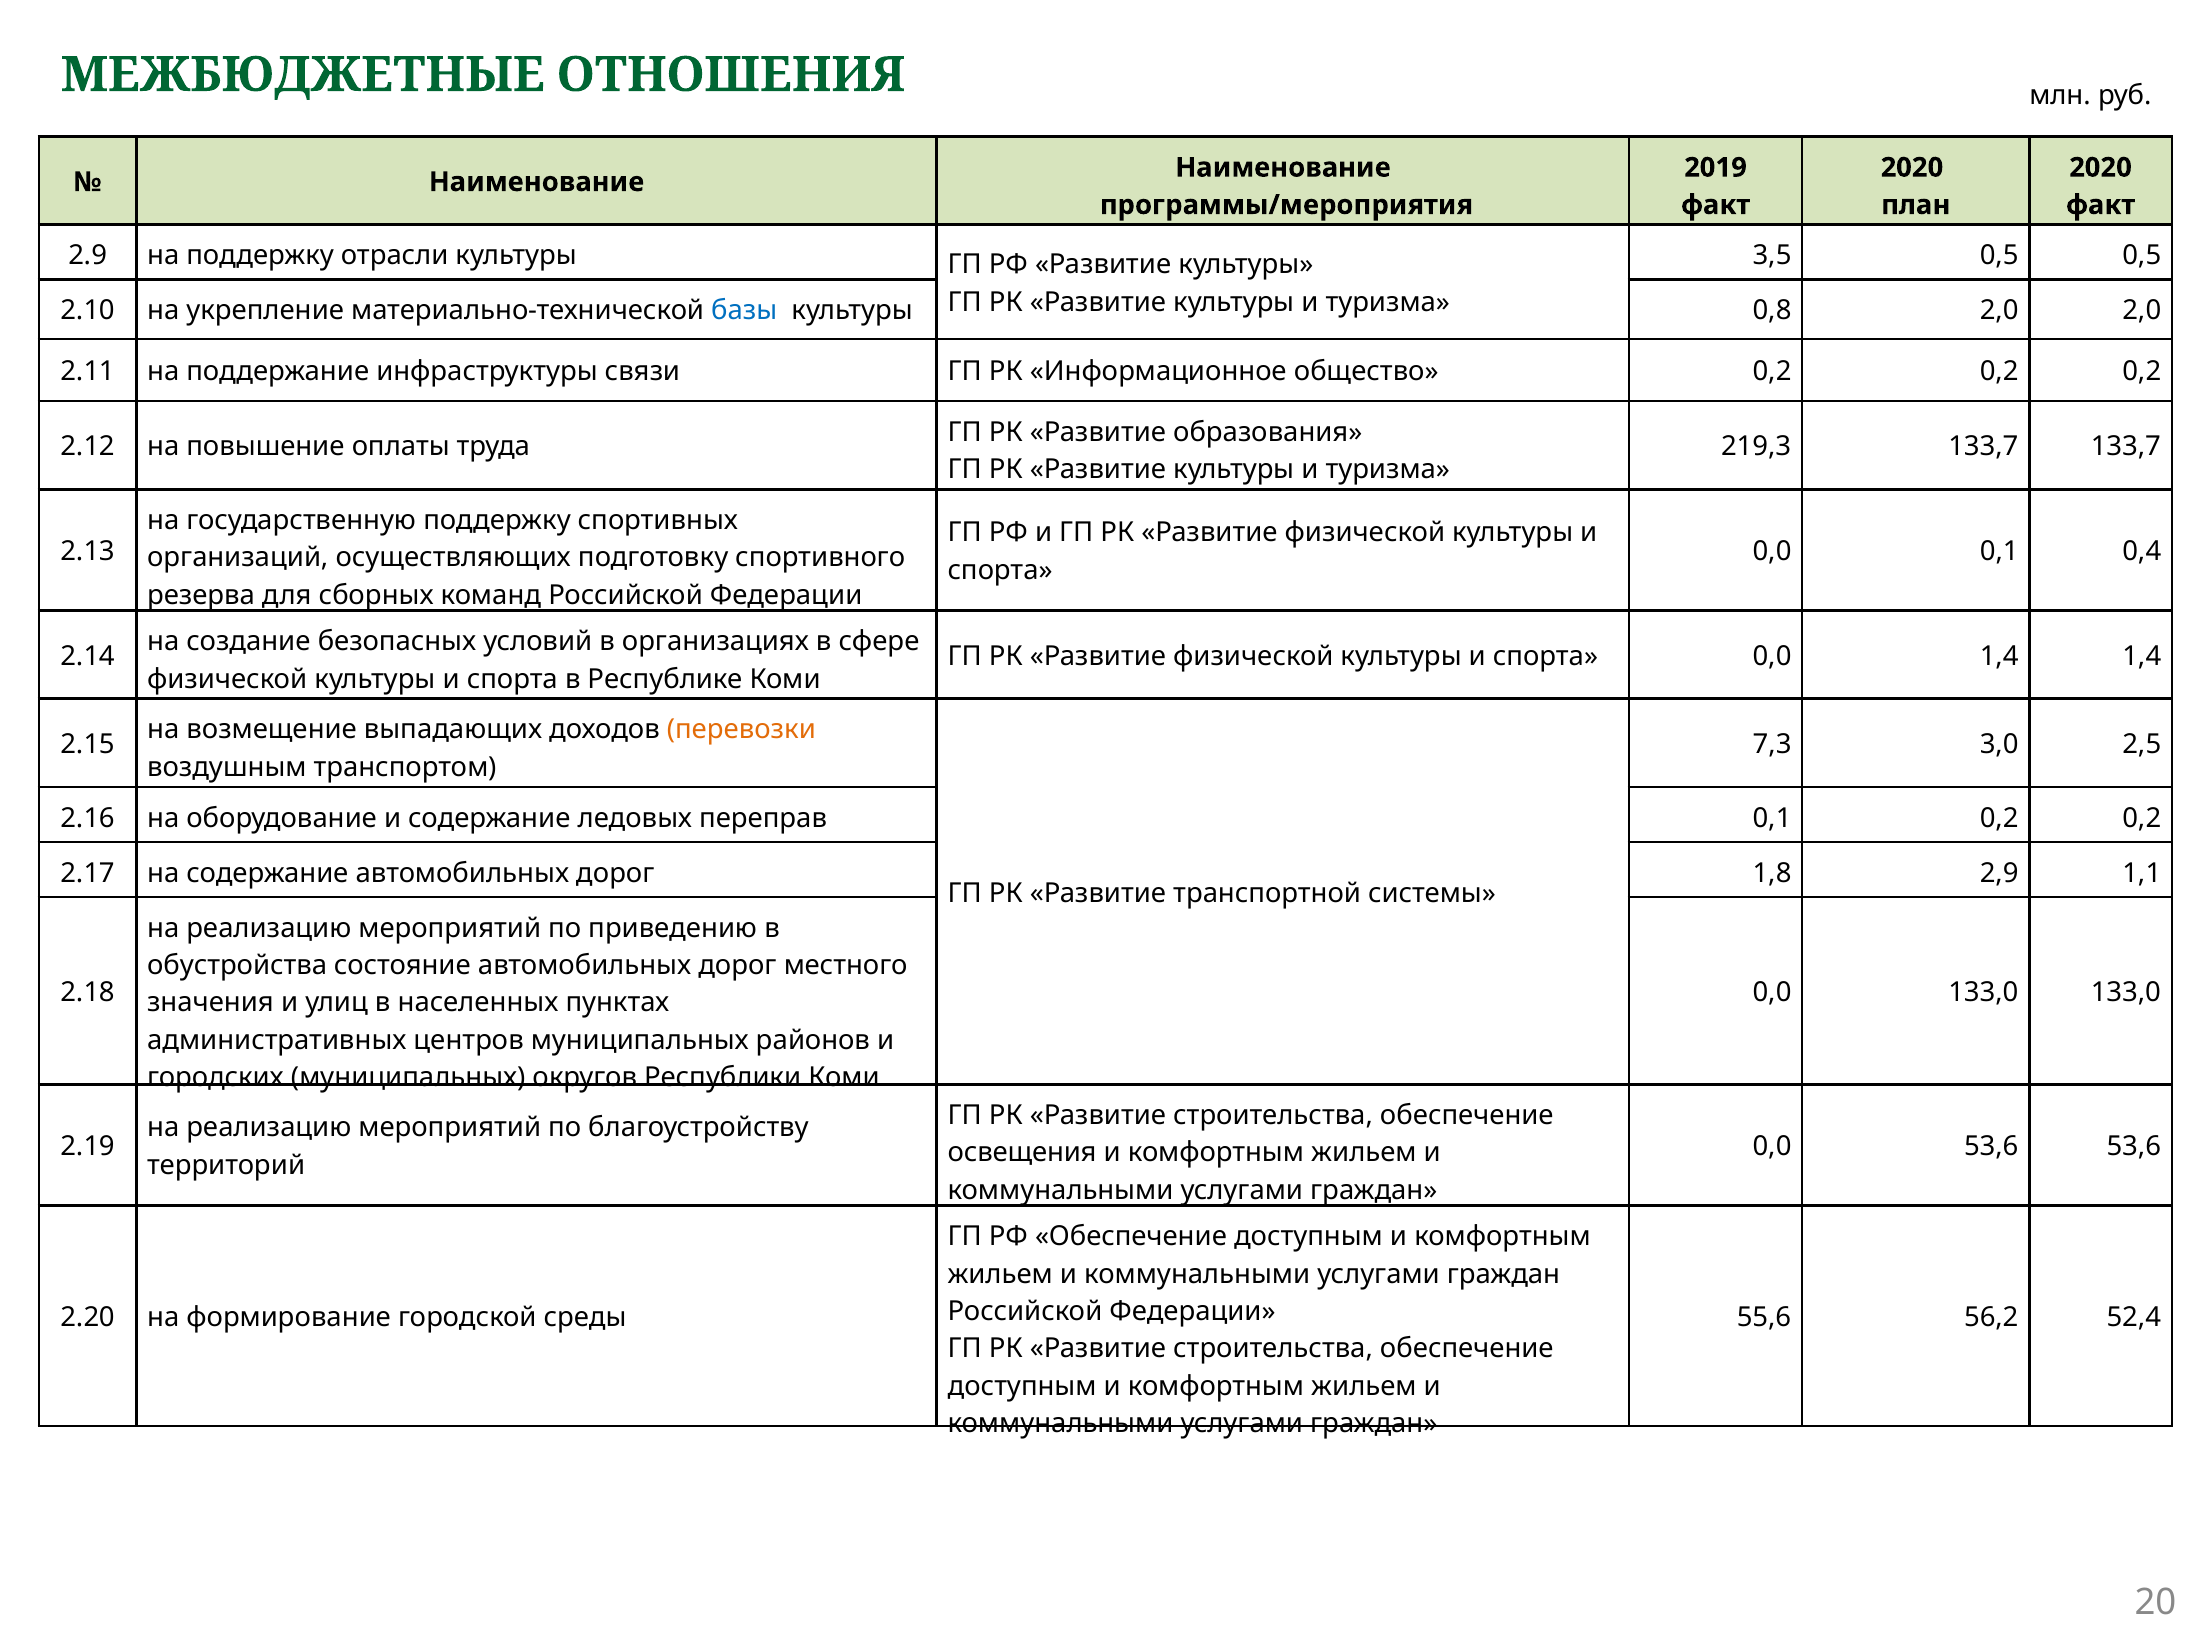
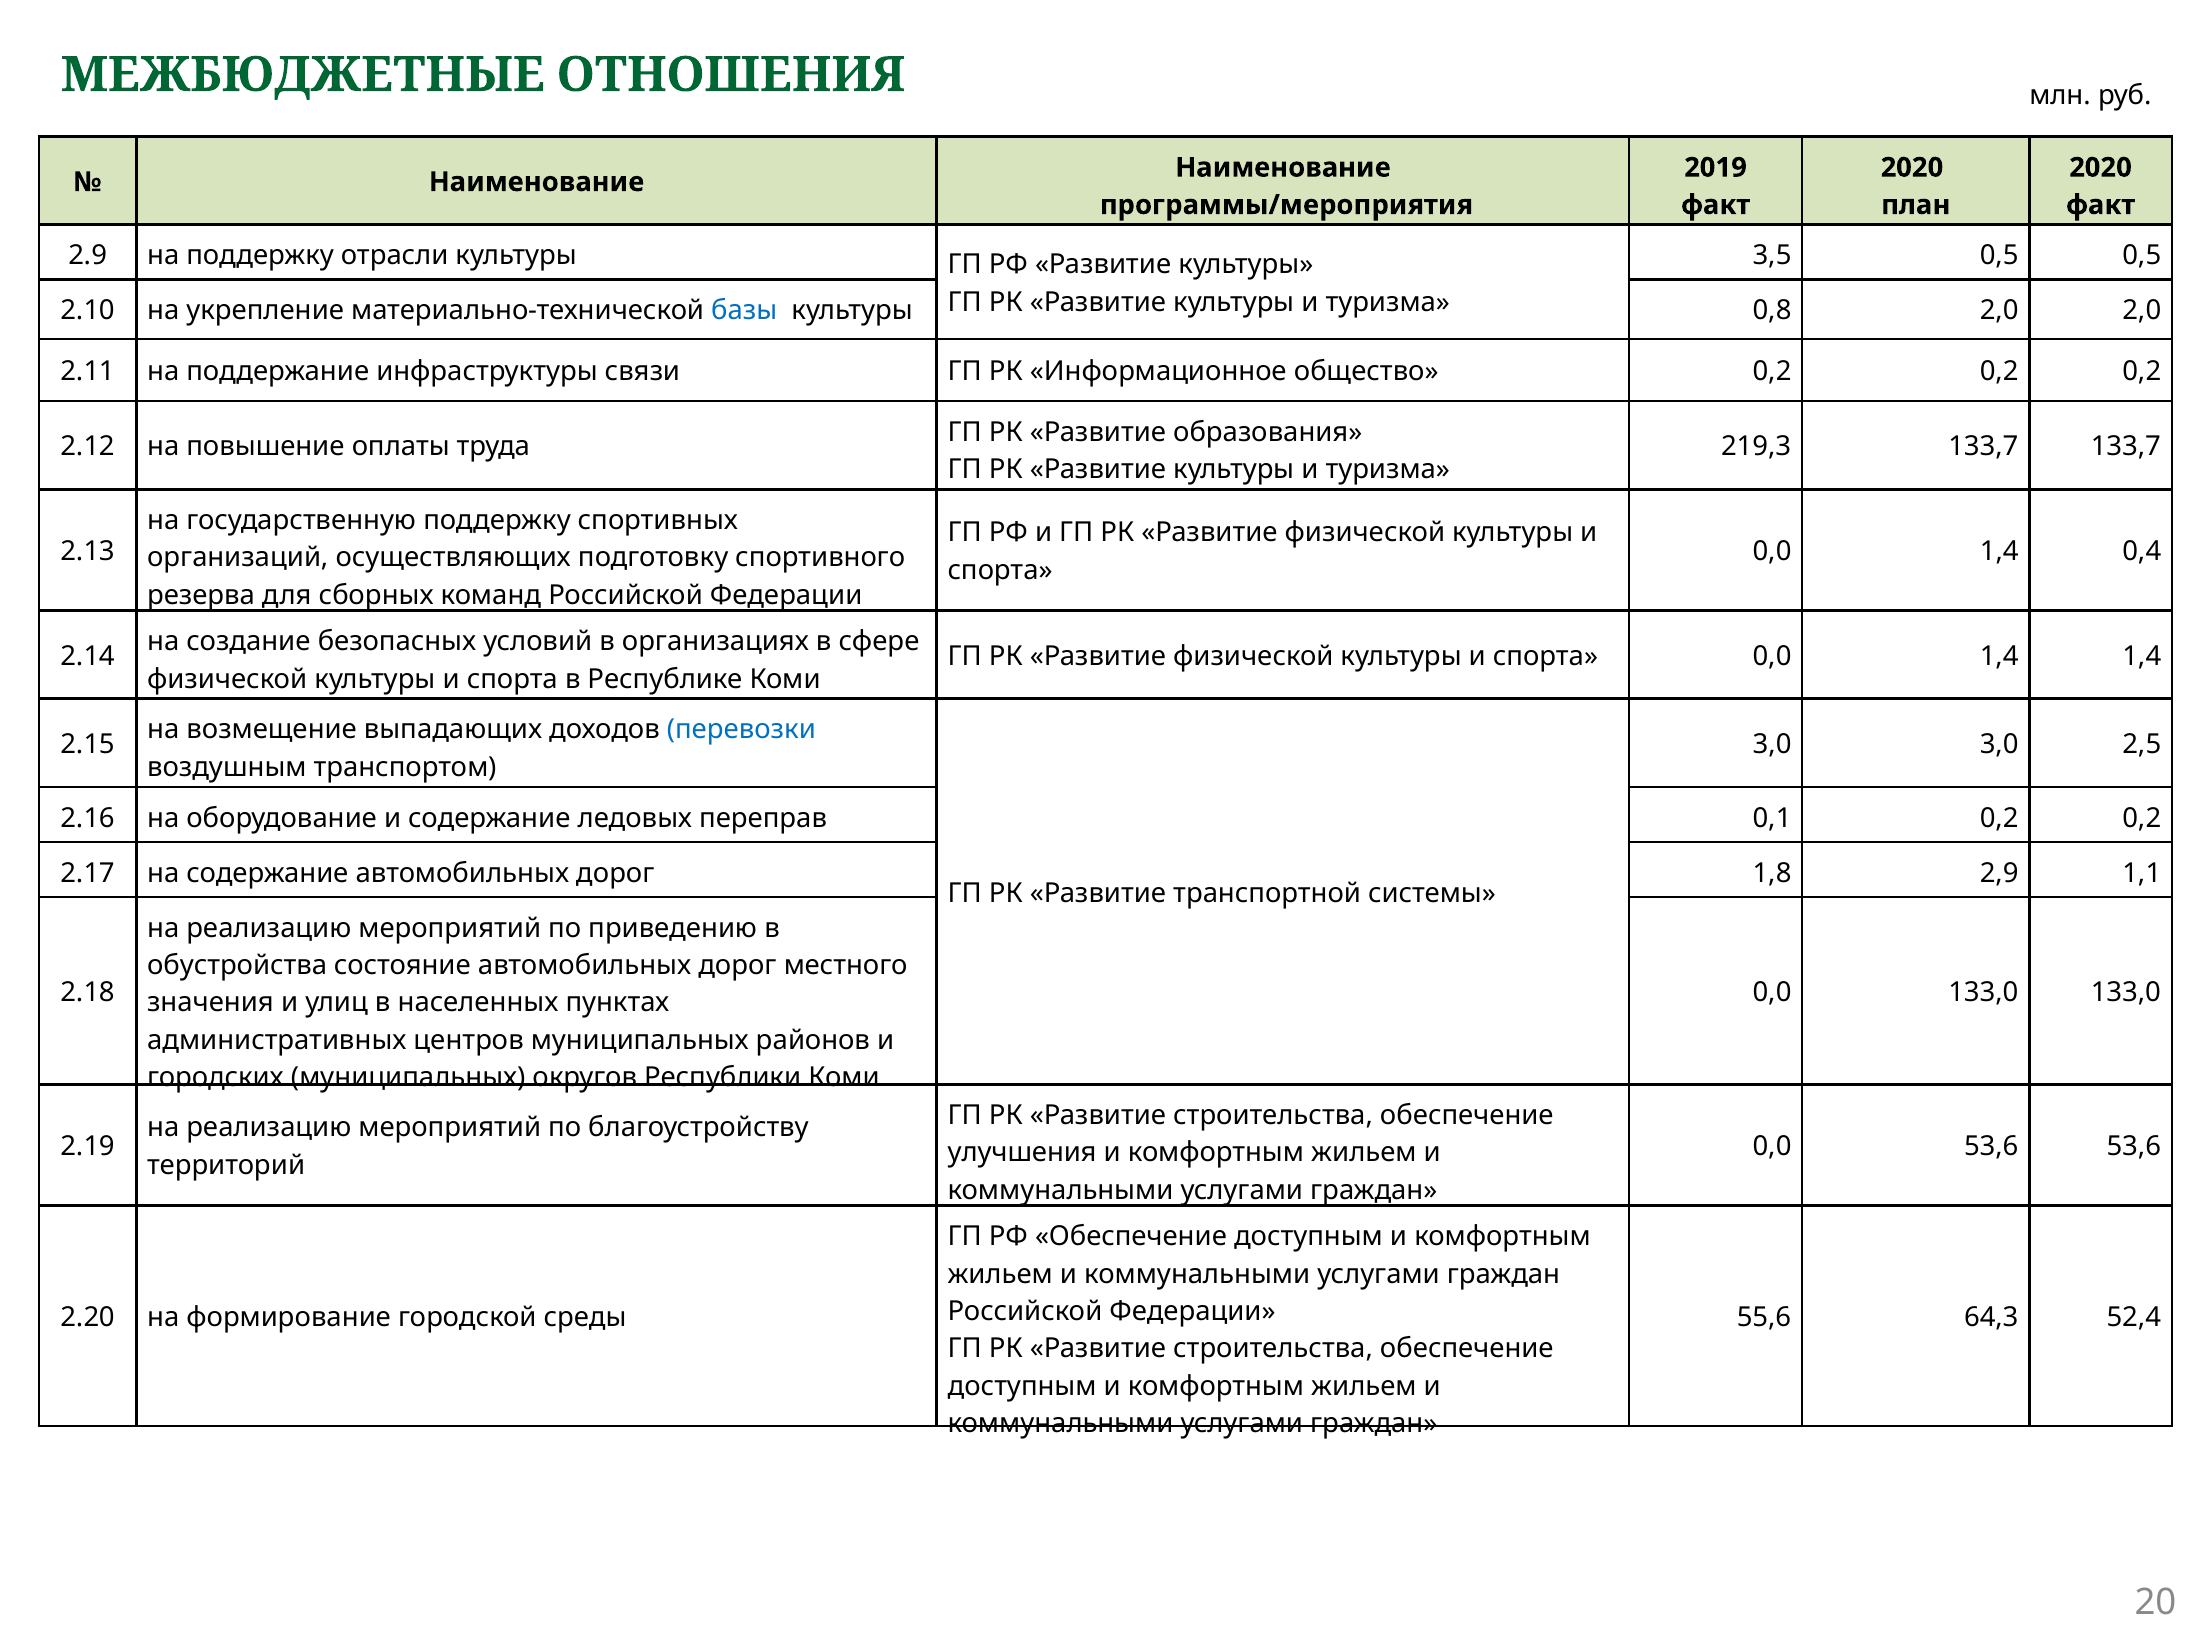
0,1 at (1999, 552): 0,1 -> 1,4
перевозки colour: orange -> blue
7,3 at (1772, 744): 7,3 -> 3,0
освещения: освещения -> улучшения
56,2: 56,2 -> 64,3
